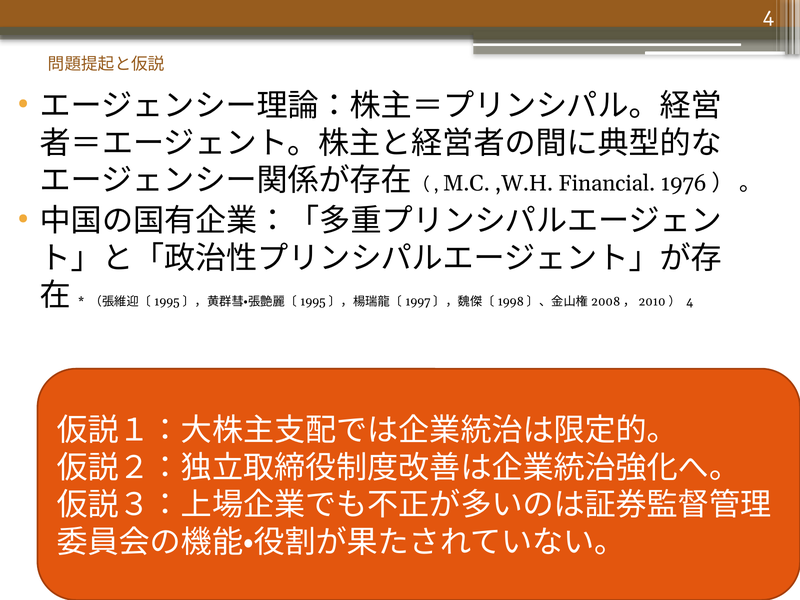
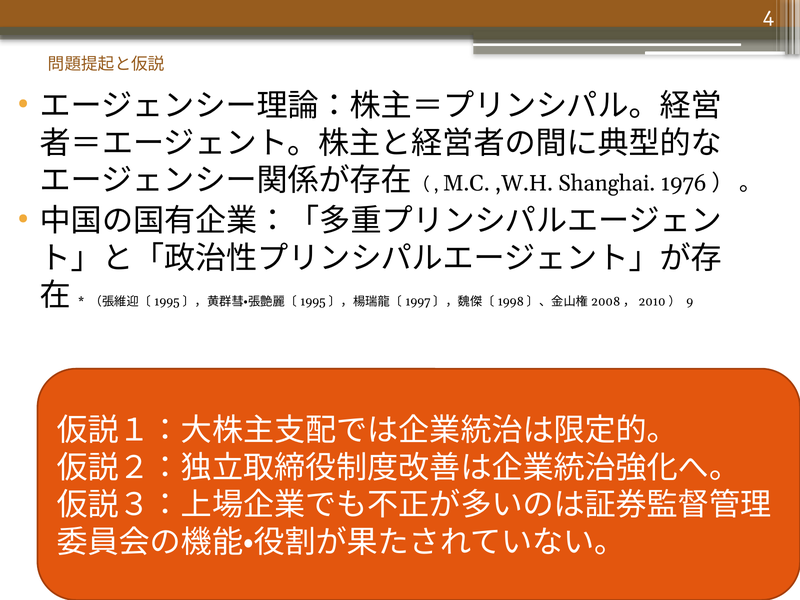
Financial: Financial -> Shanghai
4 at (690, 302): 4 -> 9
